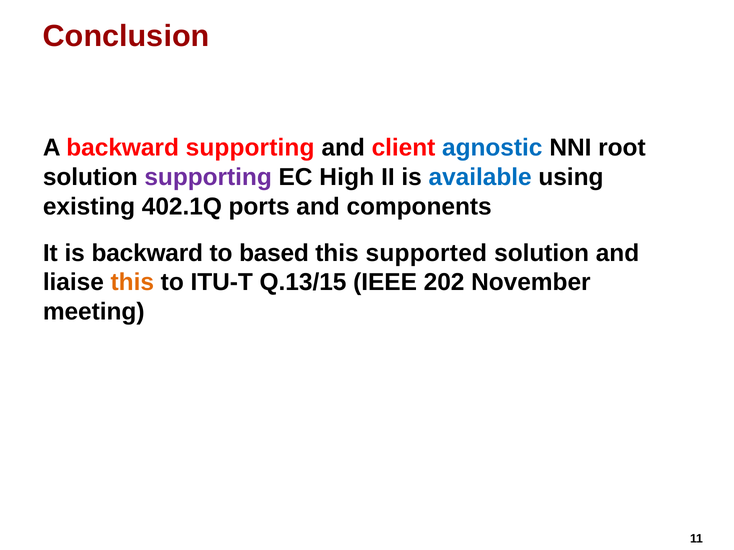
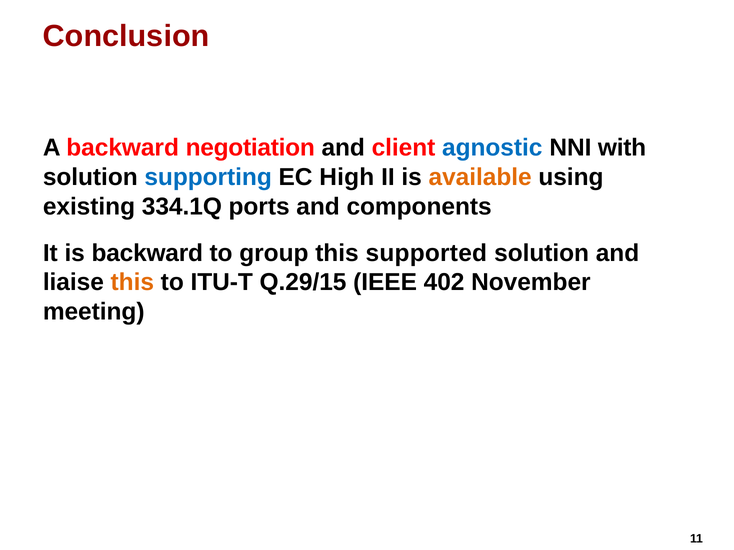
backward supporting: supporting -> negotiation
root: root -> with
supporting at (208, 177) colour: purple -> blue
available colour: blue -> orange
402.1Q: 402.1Q -> 334.1Q
based: based -> group
Q.13/15: Q.13/15 -> Q.29/15
202: 202 -> 402
